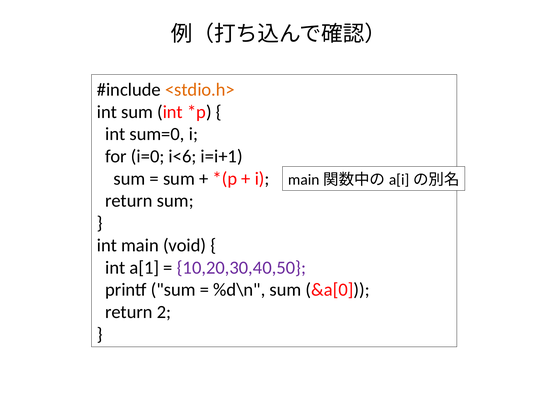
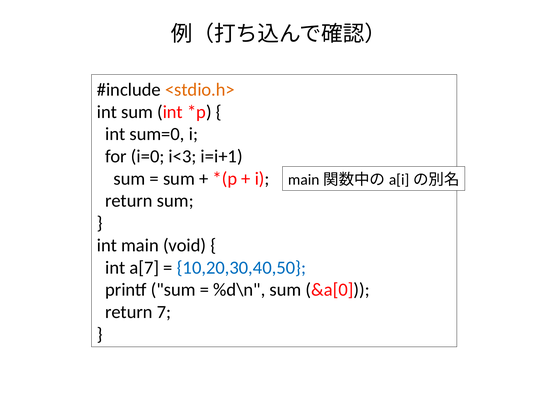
i<6: i<6 -> i<3
a[1: a[1 -> a[7
10,20,30,40,50 colour: purple -> blue
2: 2 -> 7
